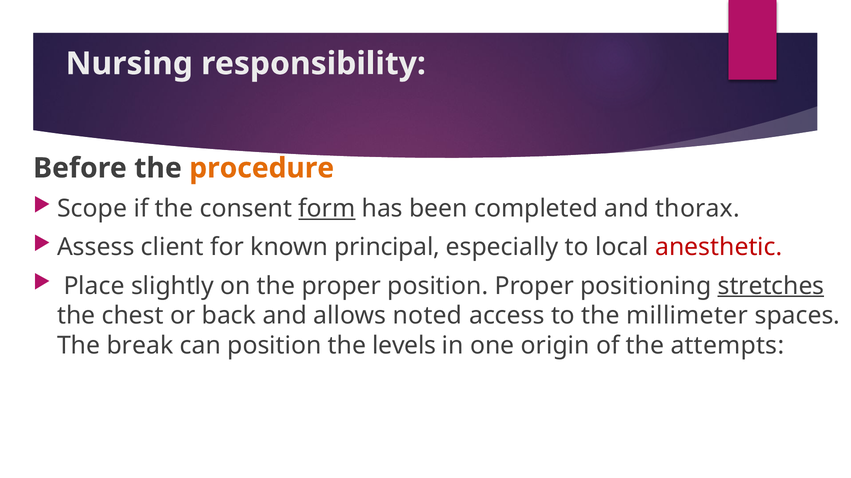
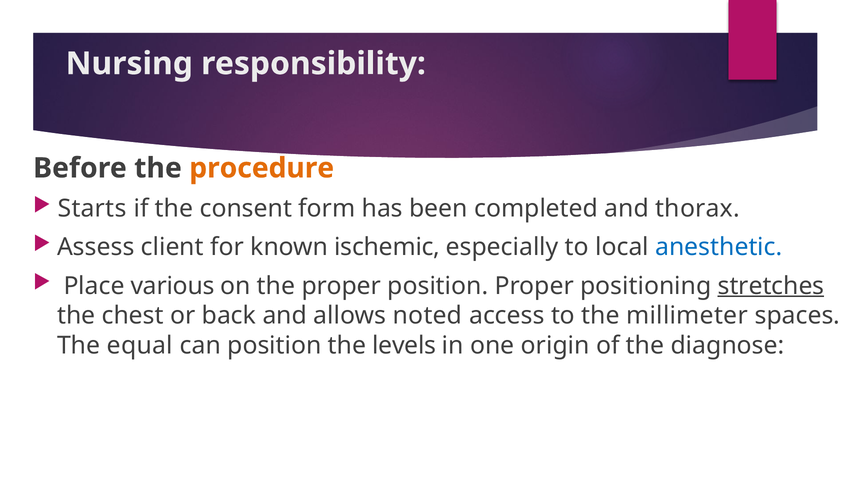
Scope: Scope -> Starts
form underline: present -> none
principal: principal -> ischemic
anesthetic colour: red -> blue
slightly: slightly -> various
break: break -> equal
attempts: attempts -> diagnose
